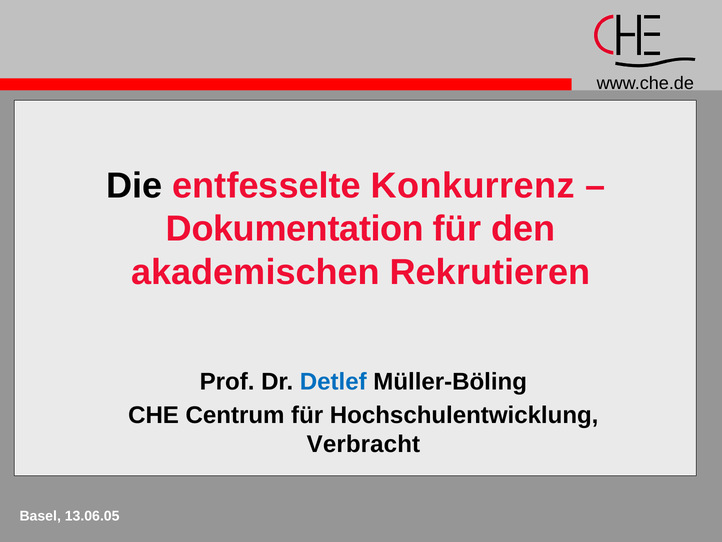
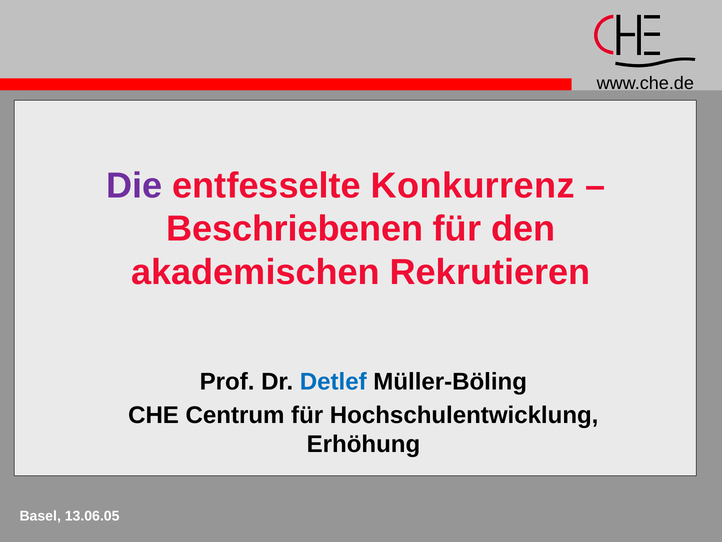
Die colour: black -> purple
Dokumentation: Dokumentation -> Beschriebenen
Verbracht: Verbracht -> Erhöhung
